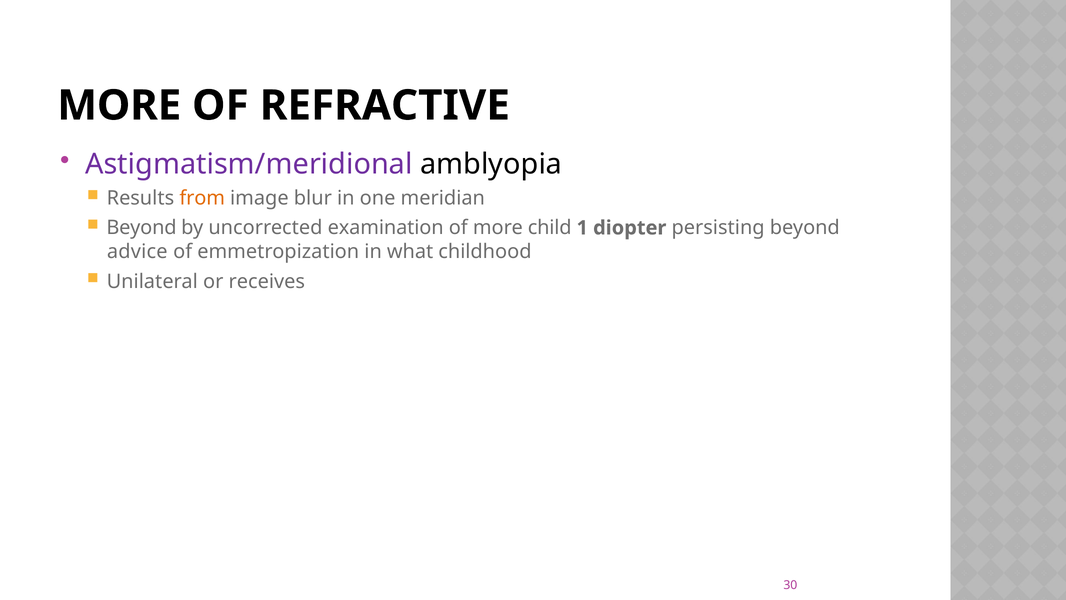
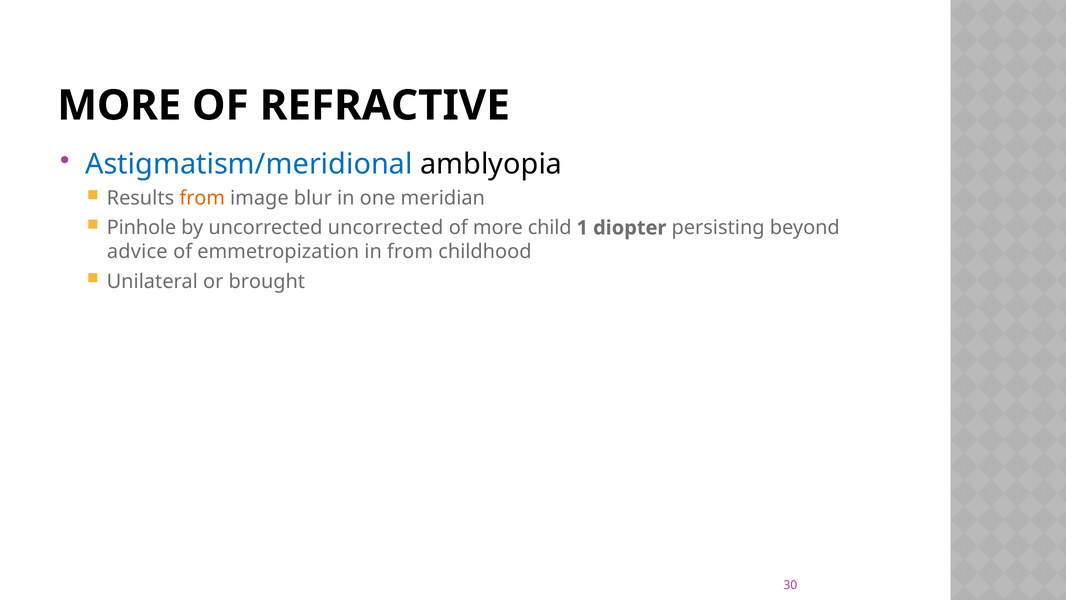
Astigmatism/meridional colour: purple -> blue
Beyond at (141, 228): Beyond -> Pinhole
uncorrected examination: examination -> uncorrected
in what: what -> from
receives: receives -> brought
